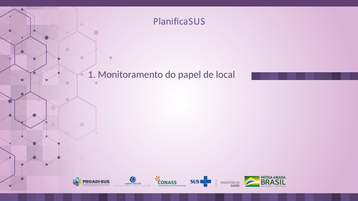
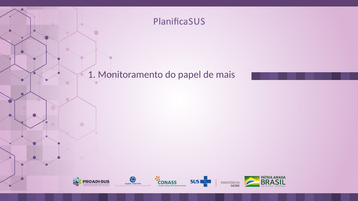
local: local -> mais
